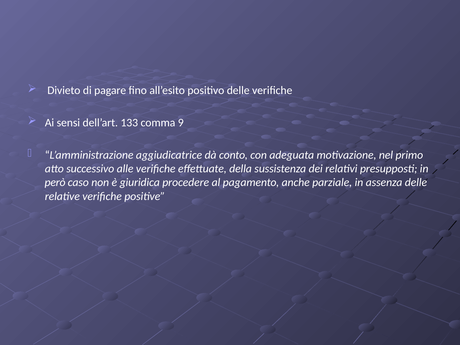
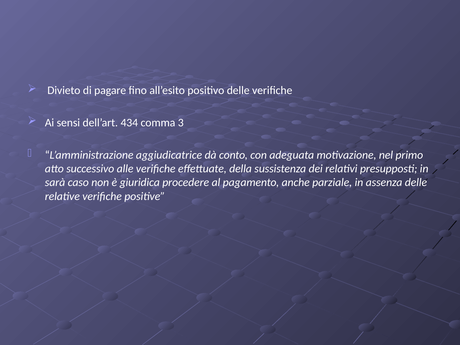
133: 133 -> 434
9: 9 -> 3
però: però -> sarà
